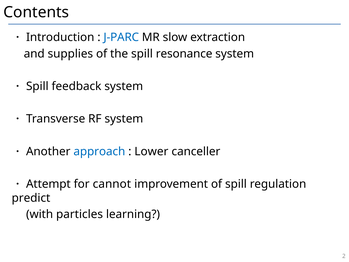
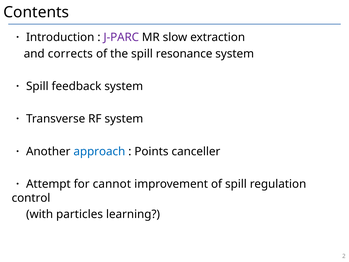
J-PARC colour: blue -> purple
supplies: supplies -> corrects
Lower: Lower -> Points
predict: predict -> control
